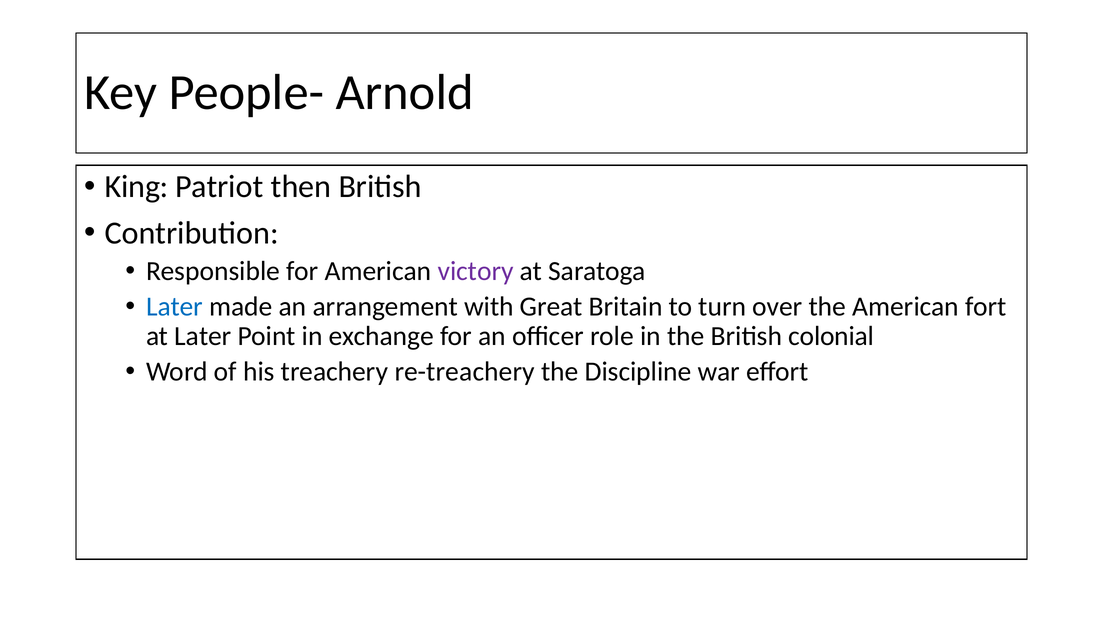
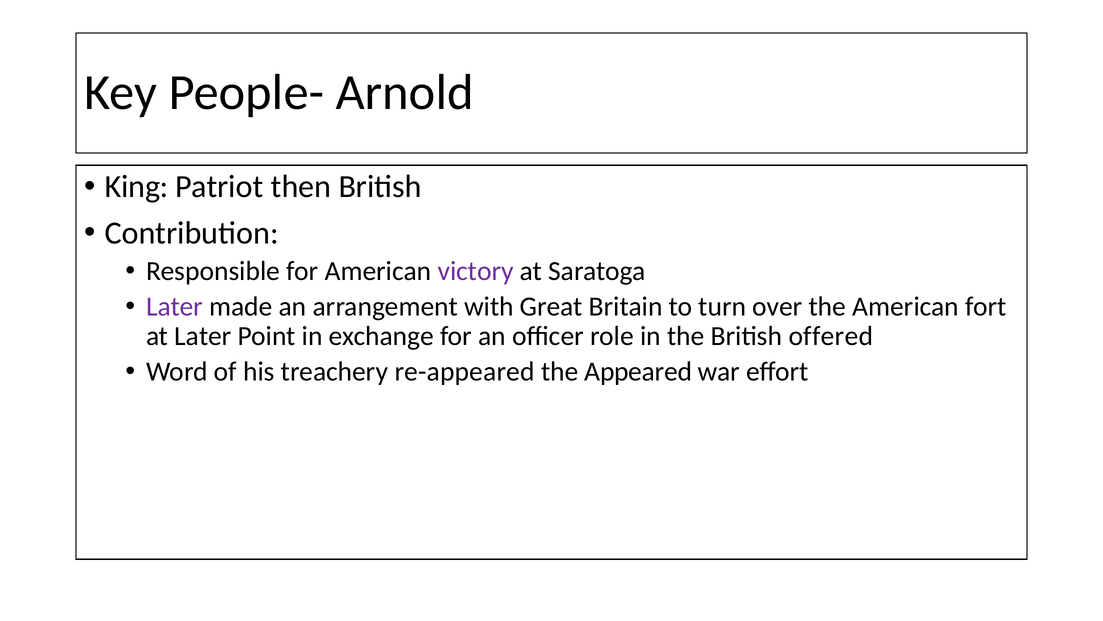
Later at (175, 306) colour: blue -> purple
colonial: colonial -> offered
re-treachery: re-treachery -> re-appeared
Discipline: Discipline -> Appeared
